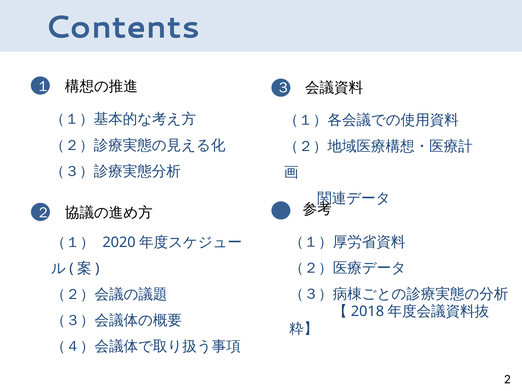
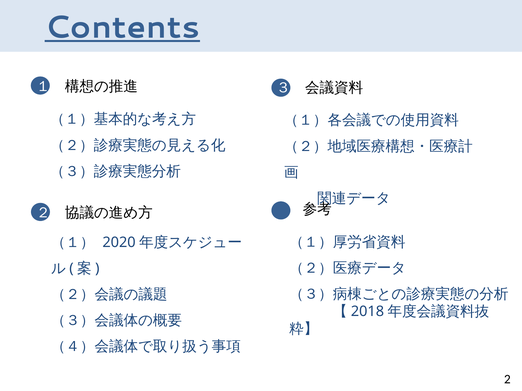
Contents underline: none -> present
